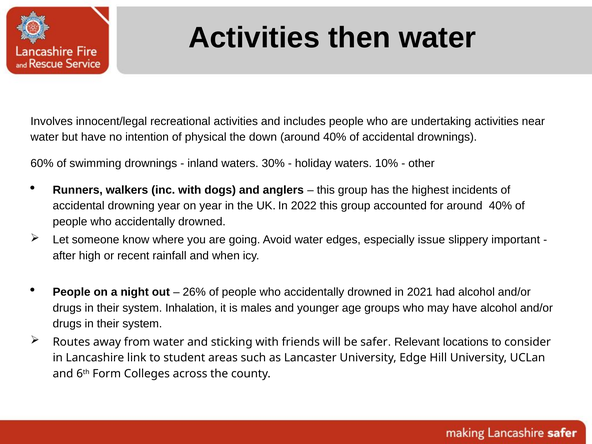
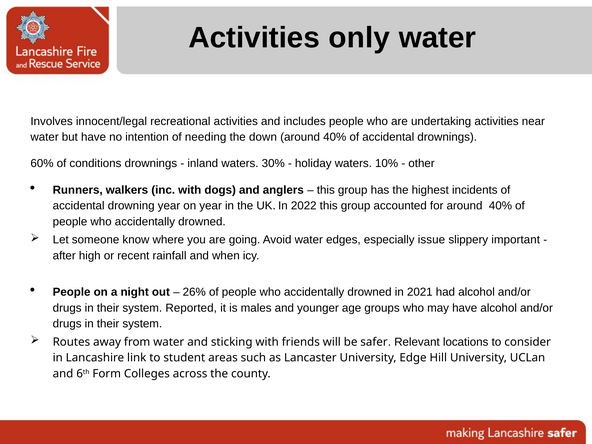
then: then -> only
physical: physical -> needing
swimming: swimming -> conditions
Inhalation: Inhalation -> Reported
